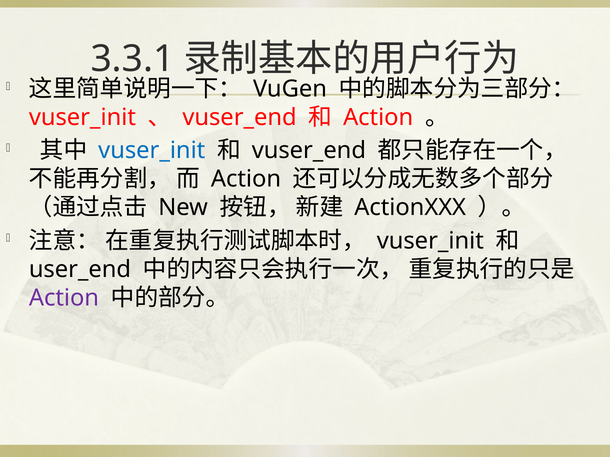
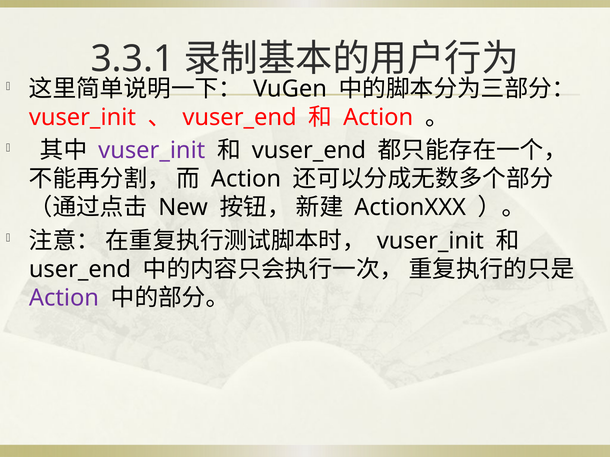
vuser_init at (152, 151) colour: blue -> purple
